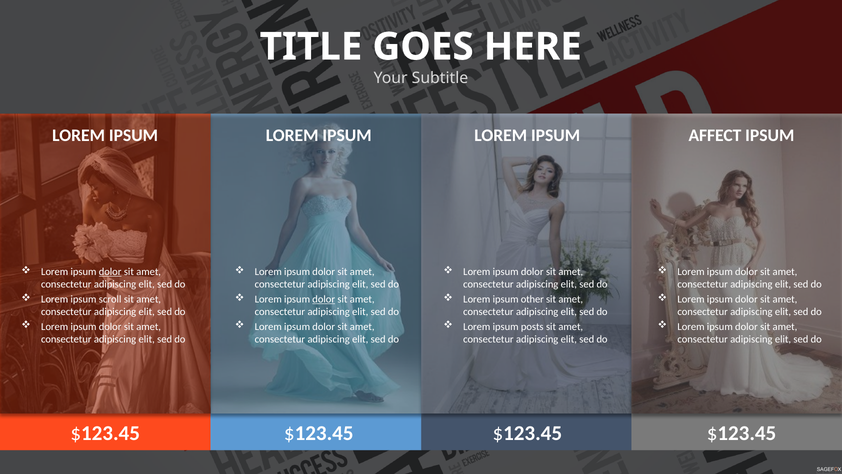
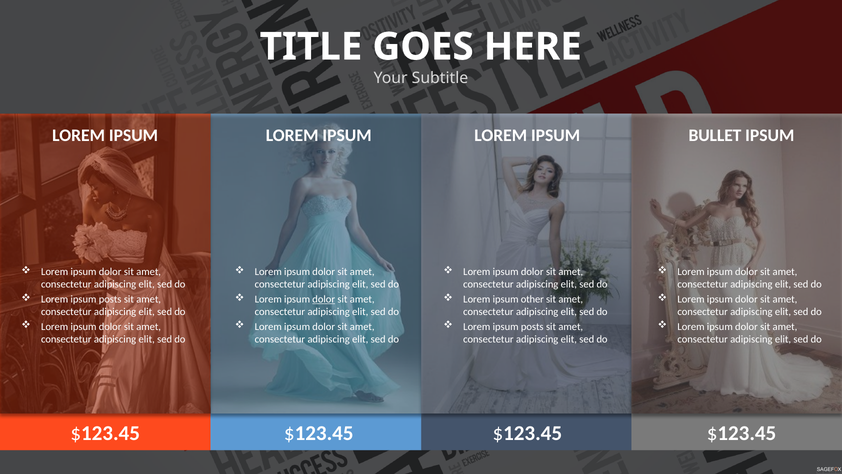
AFFECT: AFFECT -> BULLET
dolor at (110, 272) underline: present -> none
scroll at (110, 299): scroll -> posts
